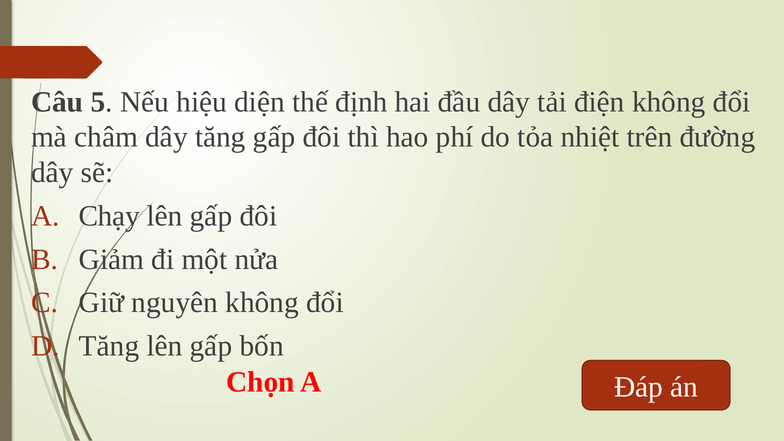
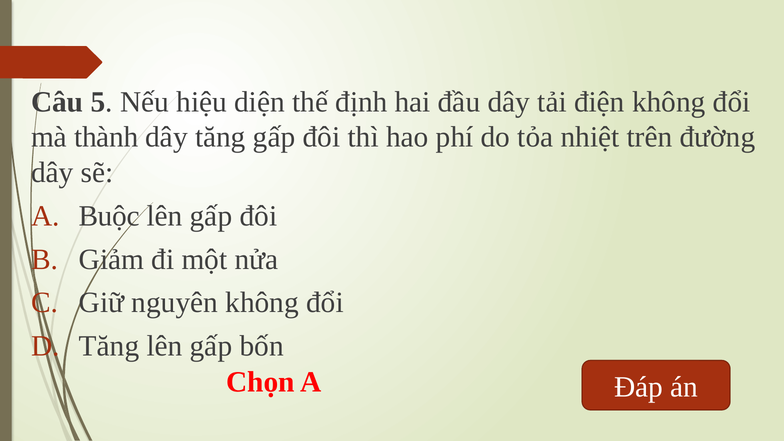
châm: châm -> thành
Chạy: Chạy -> Buộc
